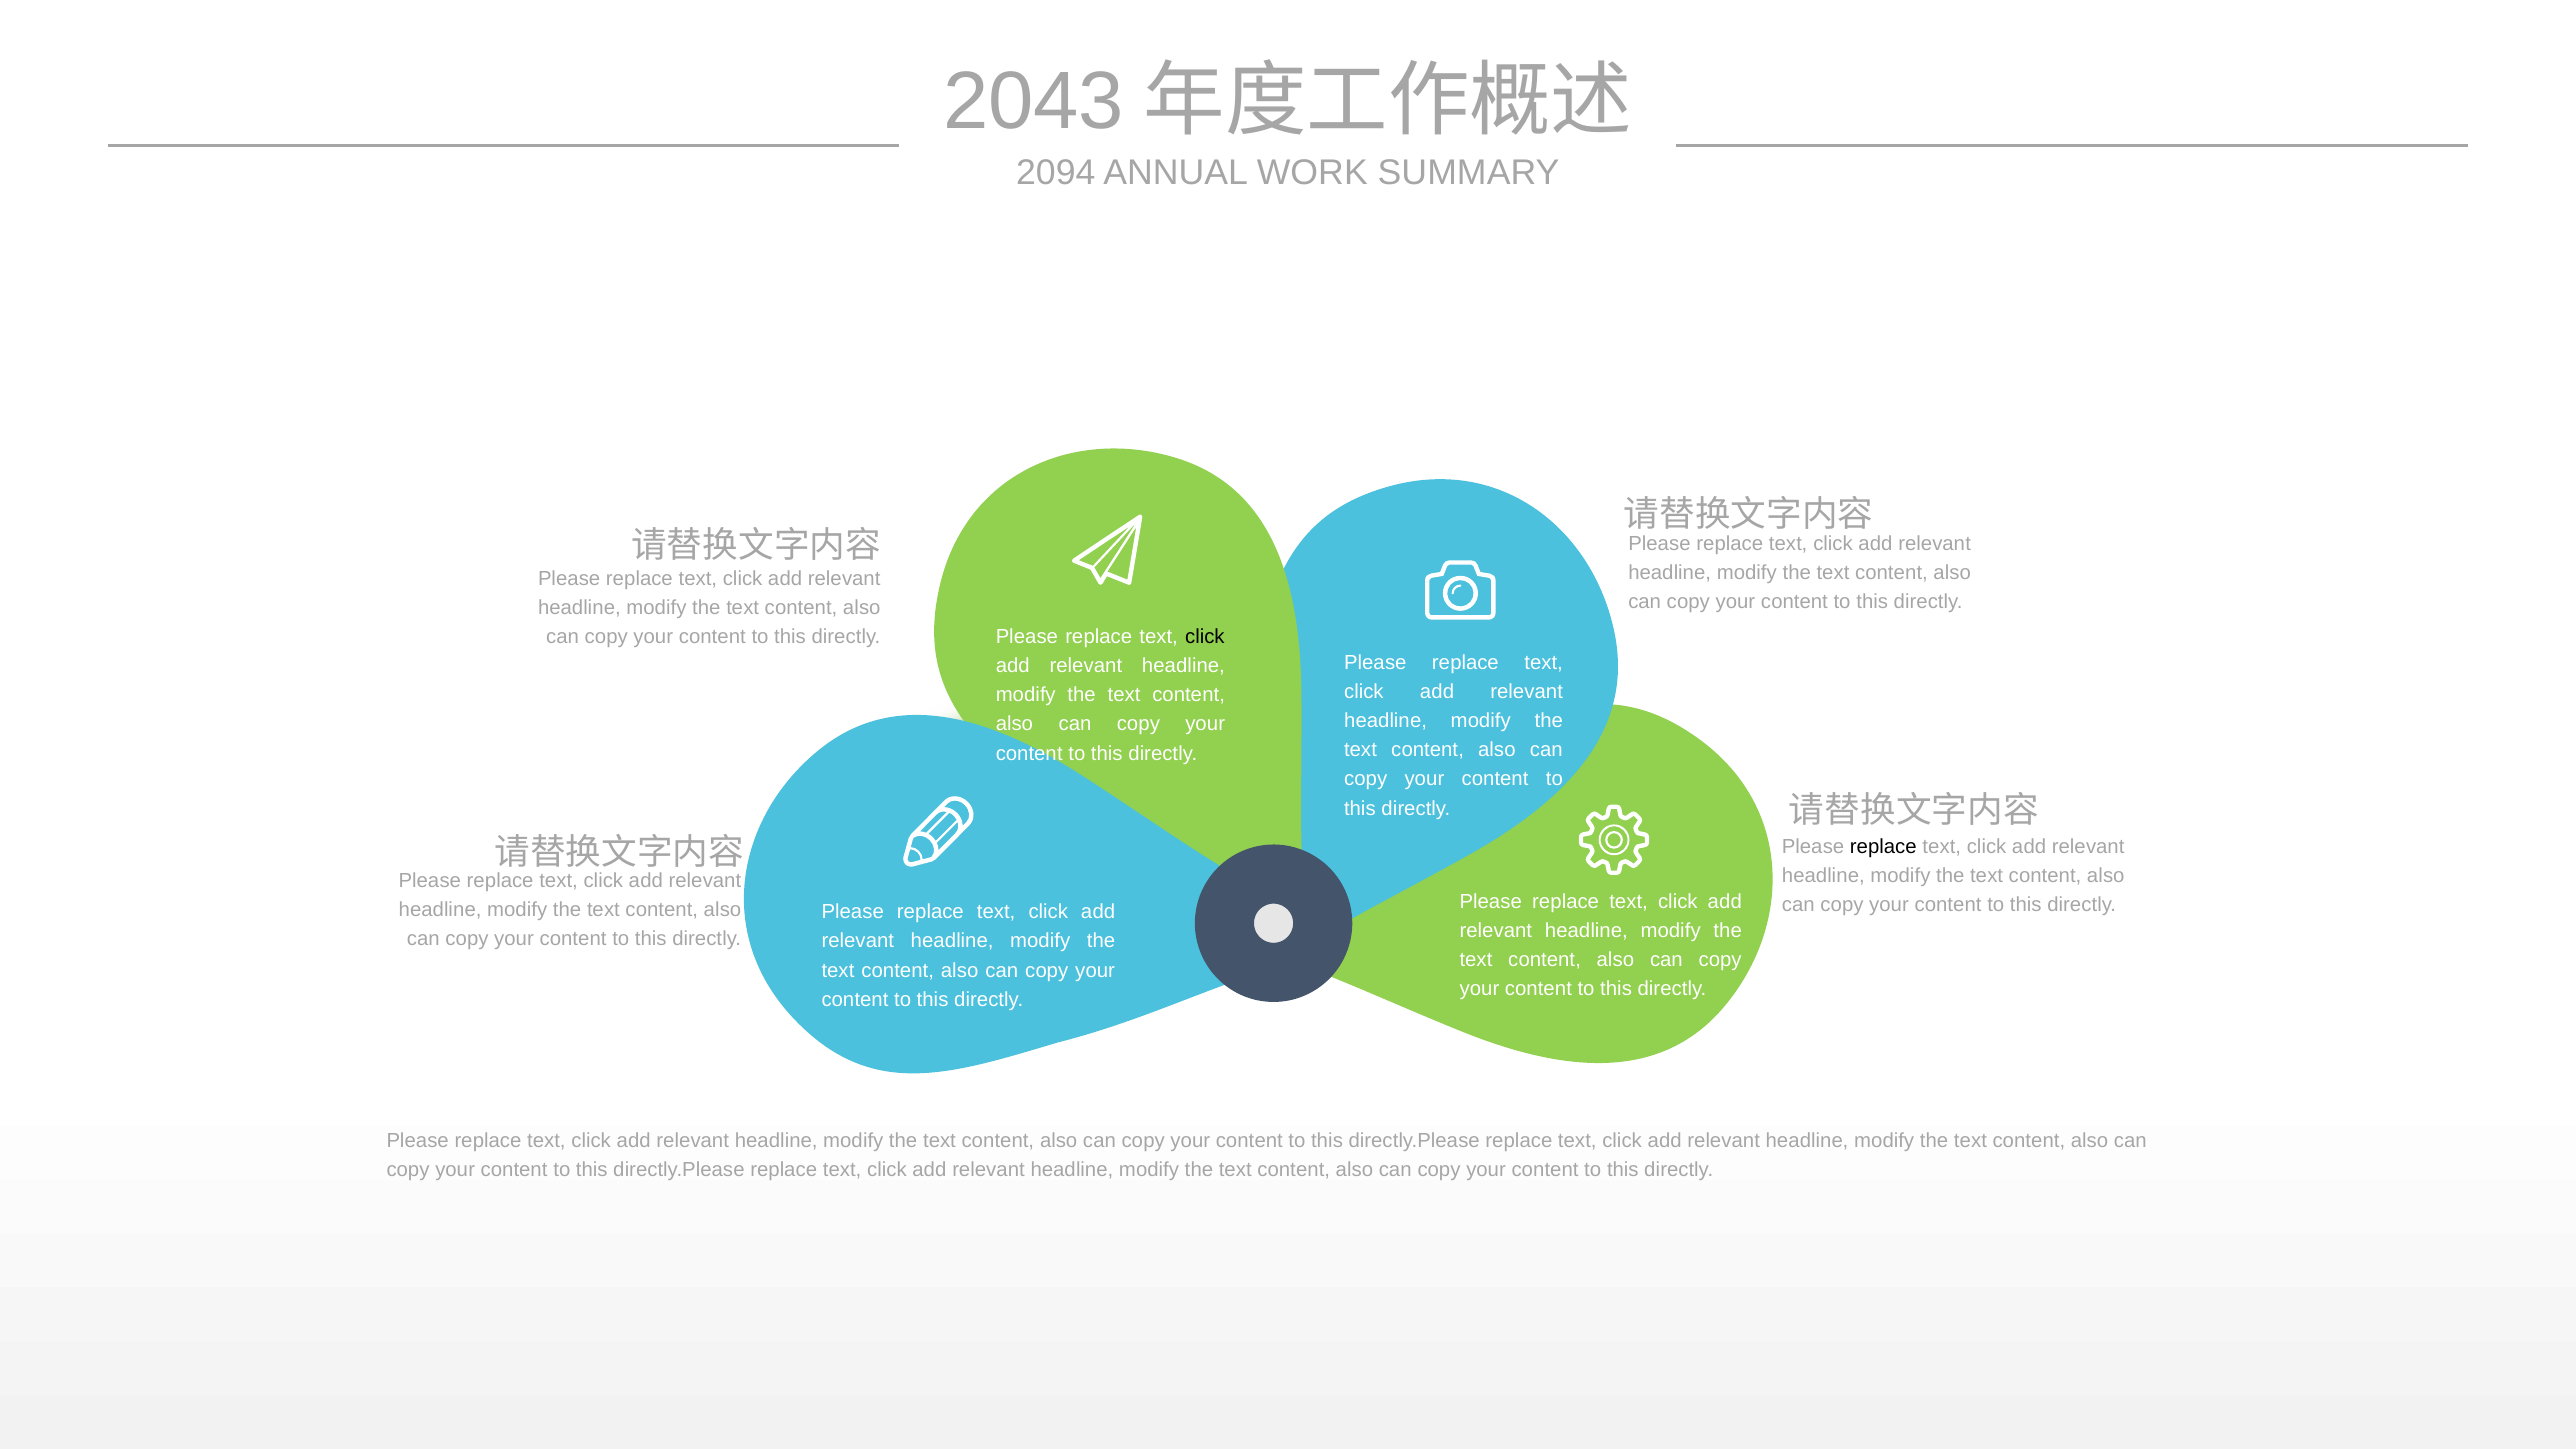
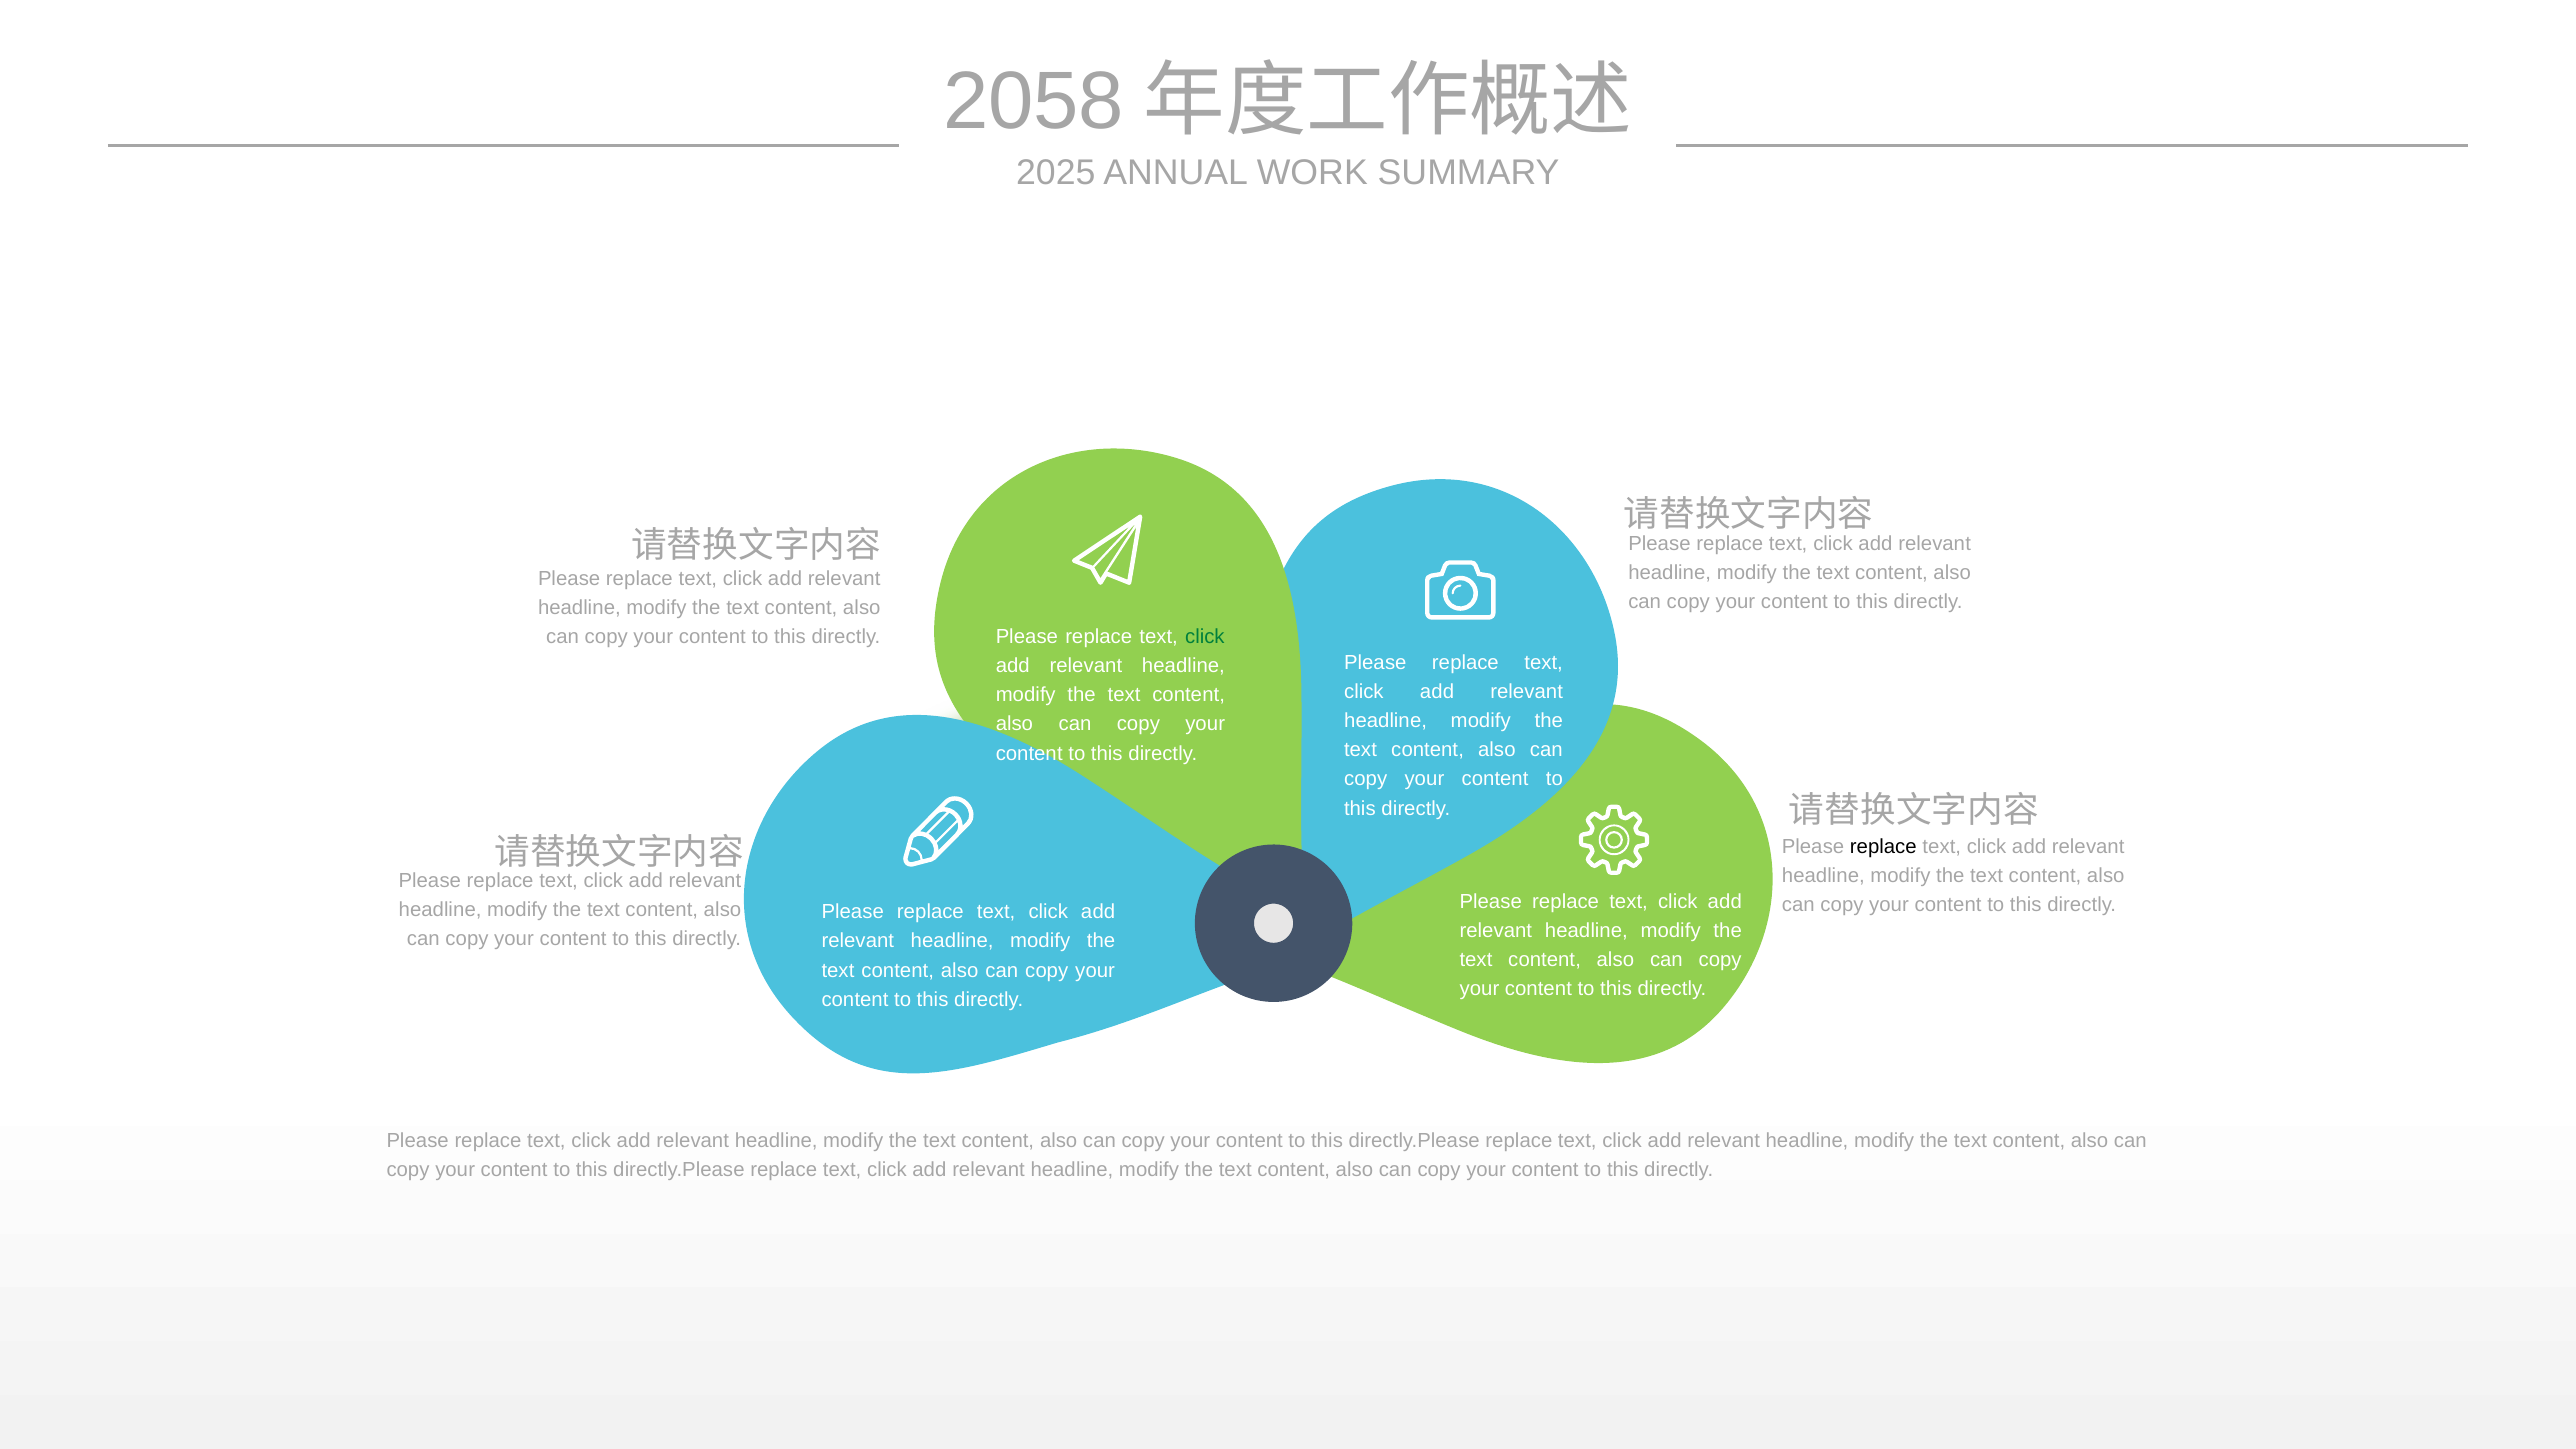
2043: 2043 -> 2058
2094: 2094 -> 2025
click at (1205, 636) colour: black -> green
